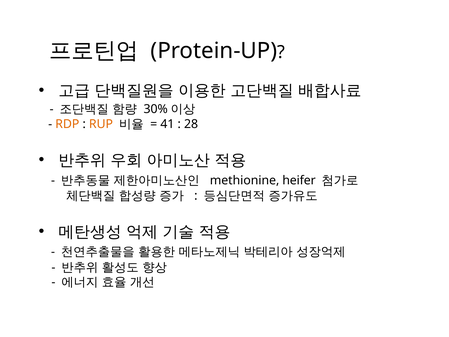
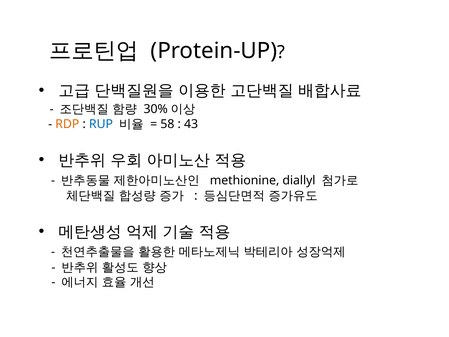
RUP colour: orange -> blue
41: 41 -> 58
28: 28 -> 43
heifer: heifer -> diallyl
